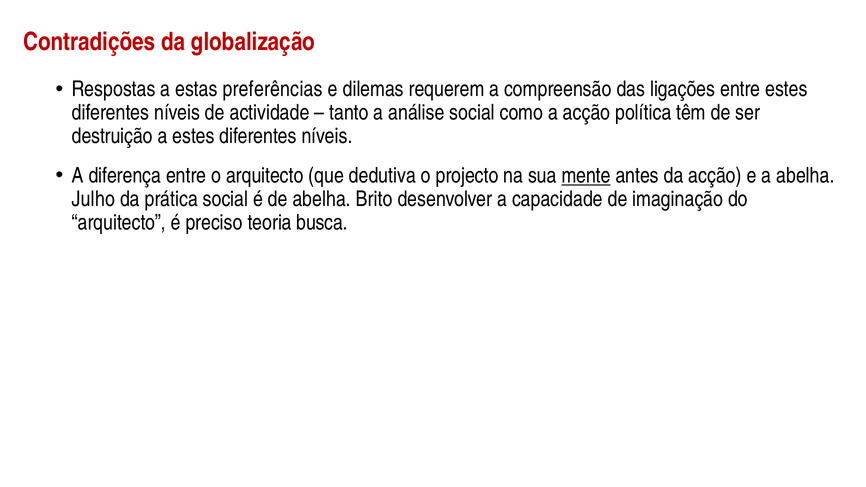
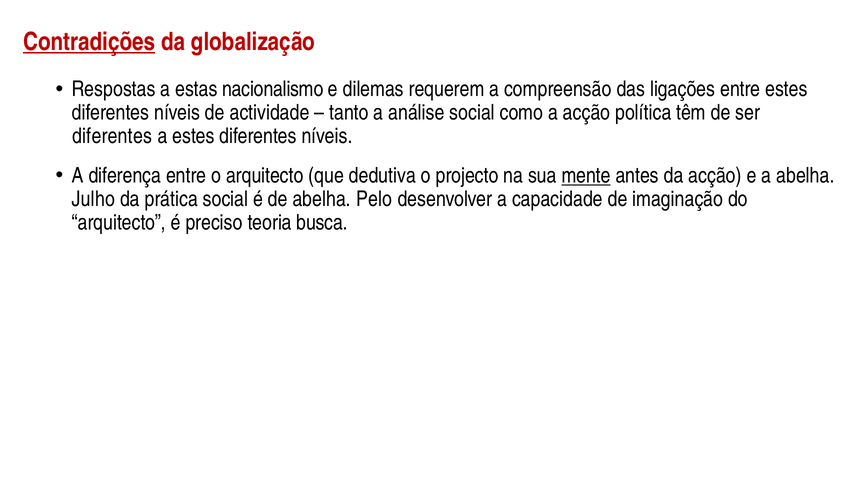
Contradições underline: none -> present
preferências: preferências -> nacionalismo
destruição at (112, 136): destruição -> diferentes
Brito: Brito -> Pelo
